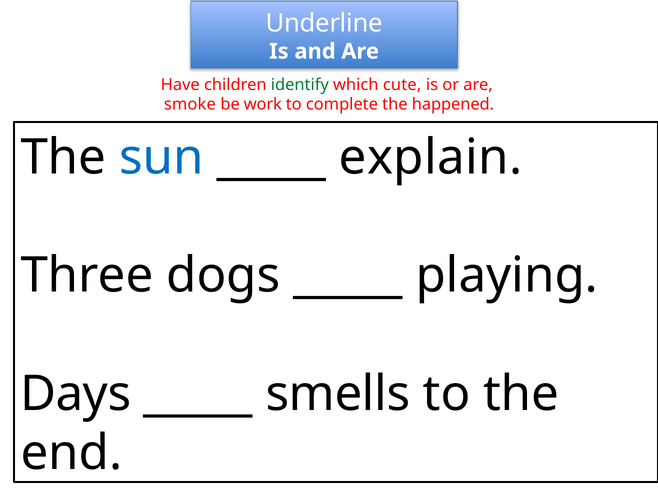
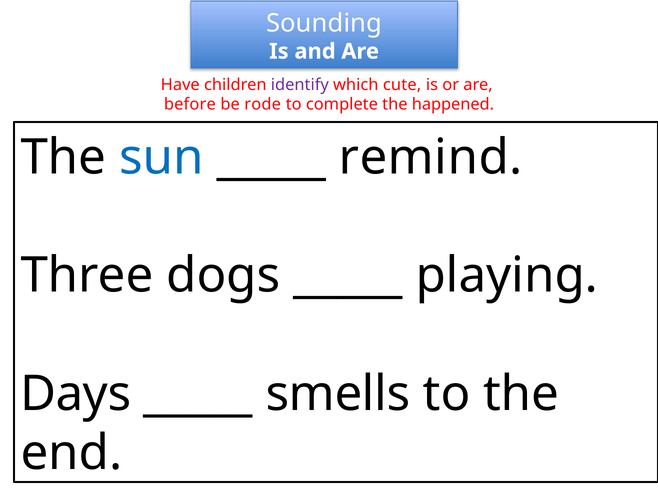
Underline: Underline -> Sounding
identify colour: green -> purple
smoke: smoke -> before
work: work -> rode
explain: explain -> remind
